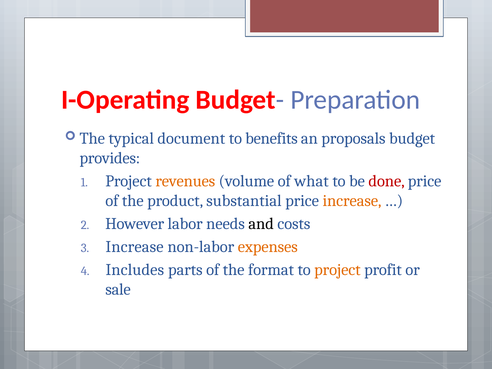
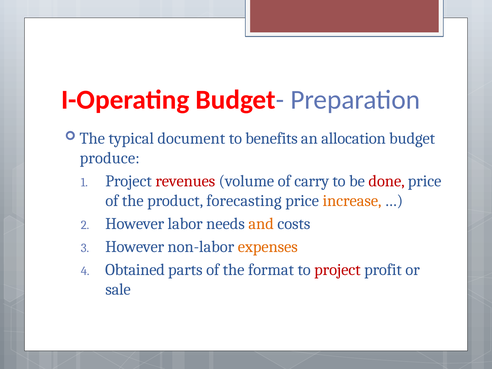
proposals: proposals -> allocation
provides: provides -> produce
revenues colour: orange -> red
what: what -> carry
substantial: substantial -> forecasting
and colour: black -> orange
Increase at (135, 247): Increase -> However
Includes: Includes -> Obtained
project at (337, 270) colour: orange -> red
